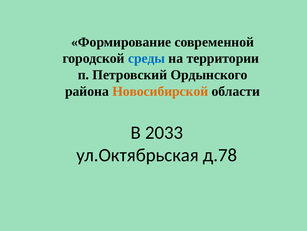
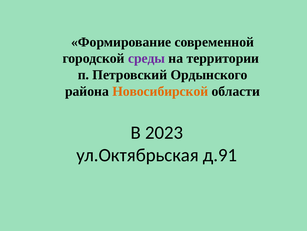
среды colour: blue -> purple
2033: 2033 -> 2023
д.78: д.78 -> д.91
